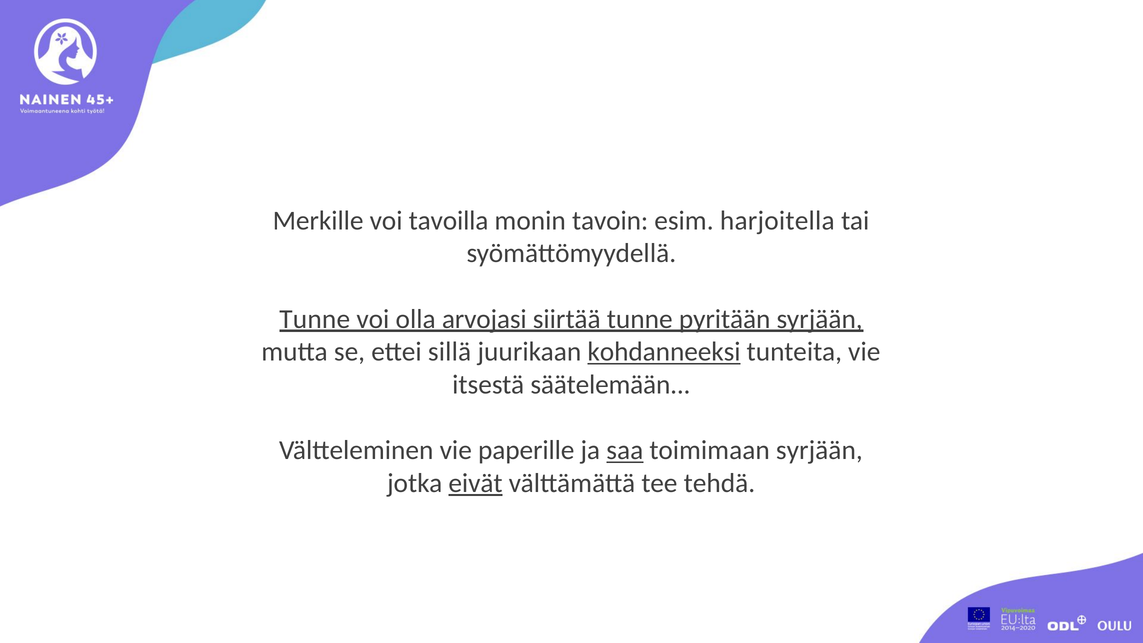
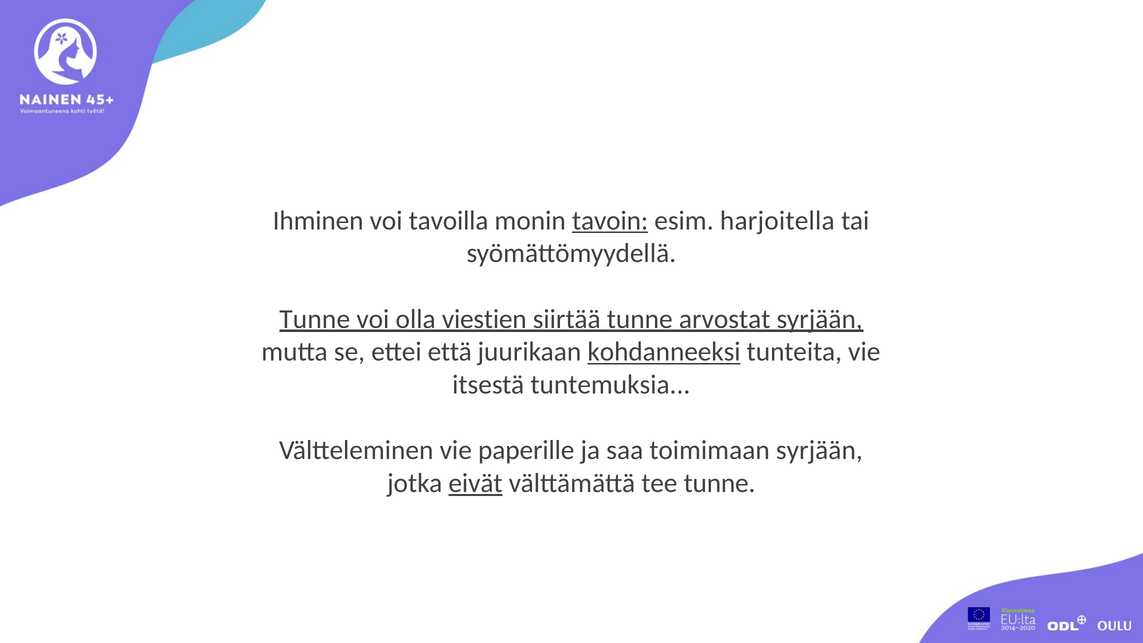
Merkille: Merkille -> Ihminen
tavoin underline: none -> present
arvojasi: arvojasi -> viestien
pyritään: pyritään -> arvostat
sillä: sillä -> että
säätelemään: säätelemään -> tuntemuksia
saa underline: present -> none
tee tehdä: tehdä -> tunne
